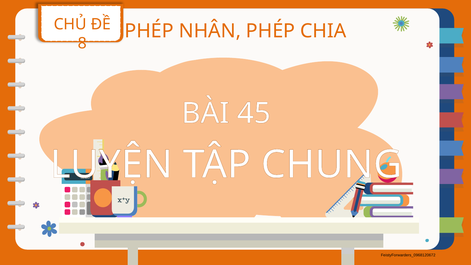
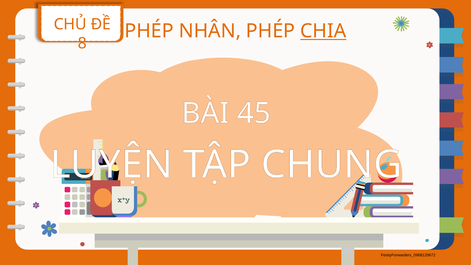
CHIA underline: none -> present
